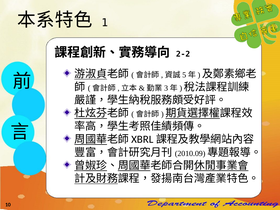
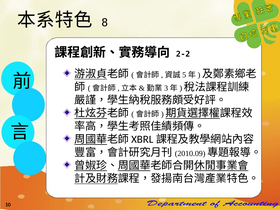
1: 1 -> 8
